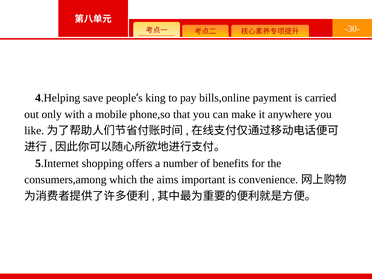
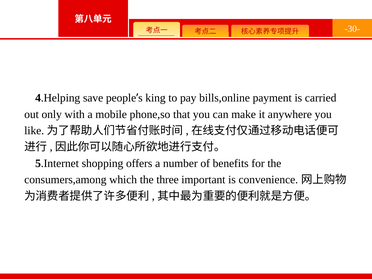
aims: aims -> three
